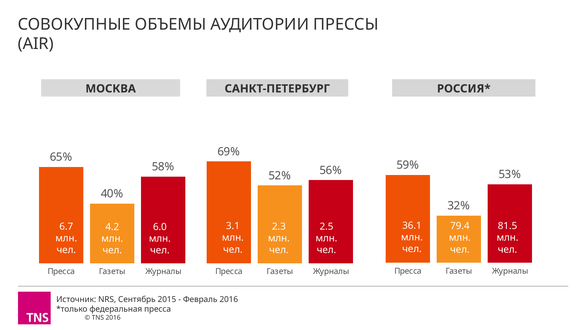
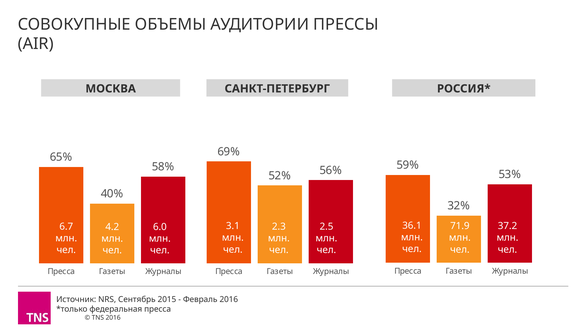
79.4: 79.4 -> 71.9
81.5: 81.5 -> 37.2
